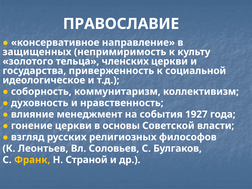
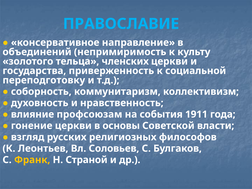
ПРАВОСЛАВИЕ colour: white -> light blue
защищенных: защищенных -> объединений
идеологическое: идеологическое -> переподготовку
менеджмент: менеджмент -> профсоюзам
1927: 1927 -> 1911
